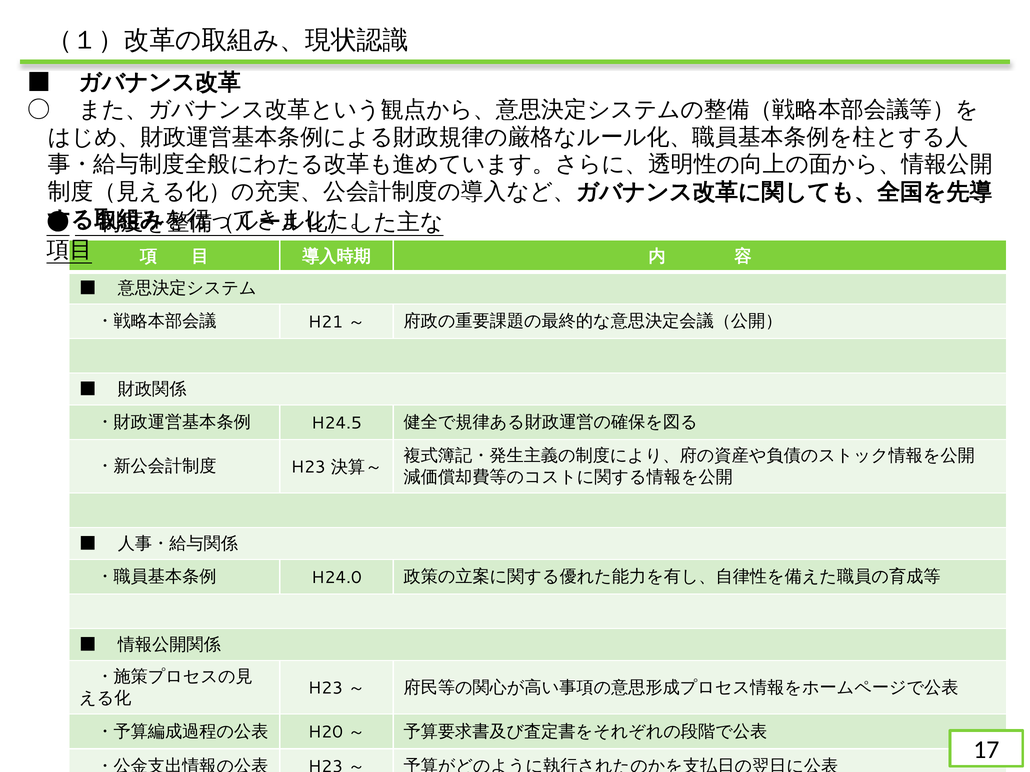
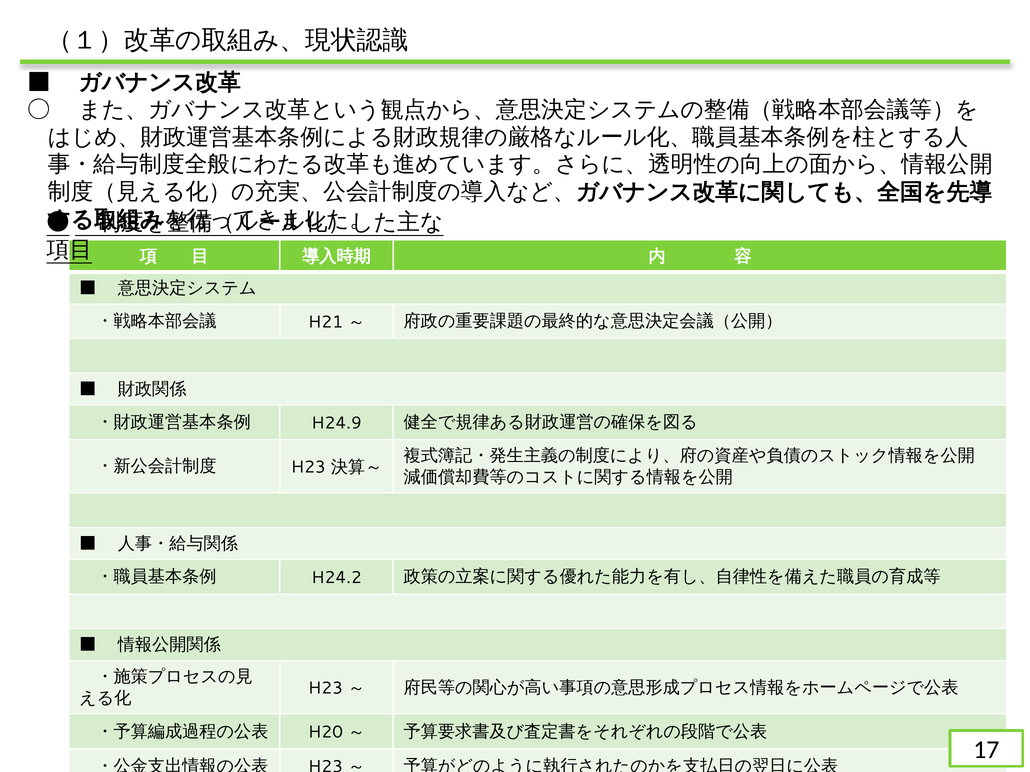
H24.5: H24.5 -> H24.9
H24.0: H24.0 -> H24.2
